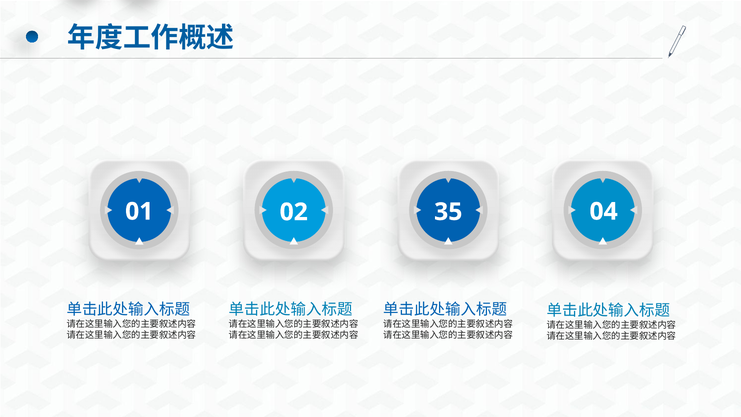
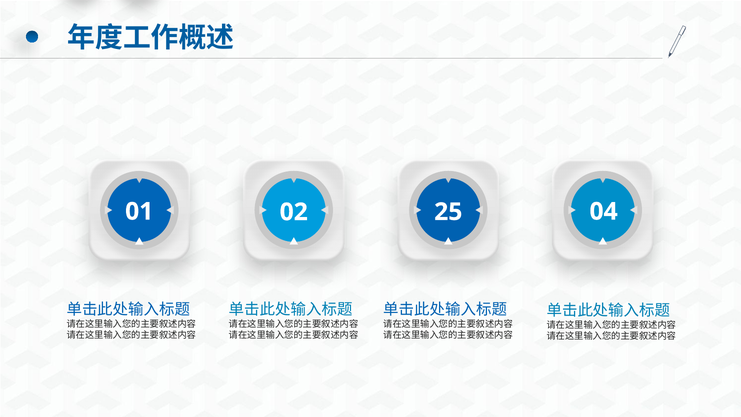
35: 35 -> 25
